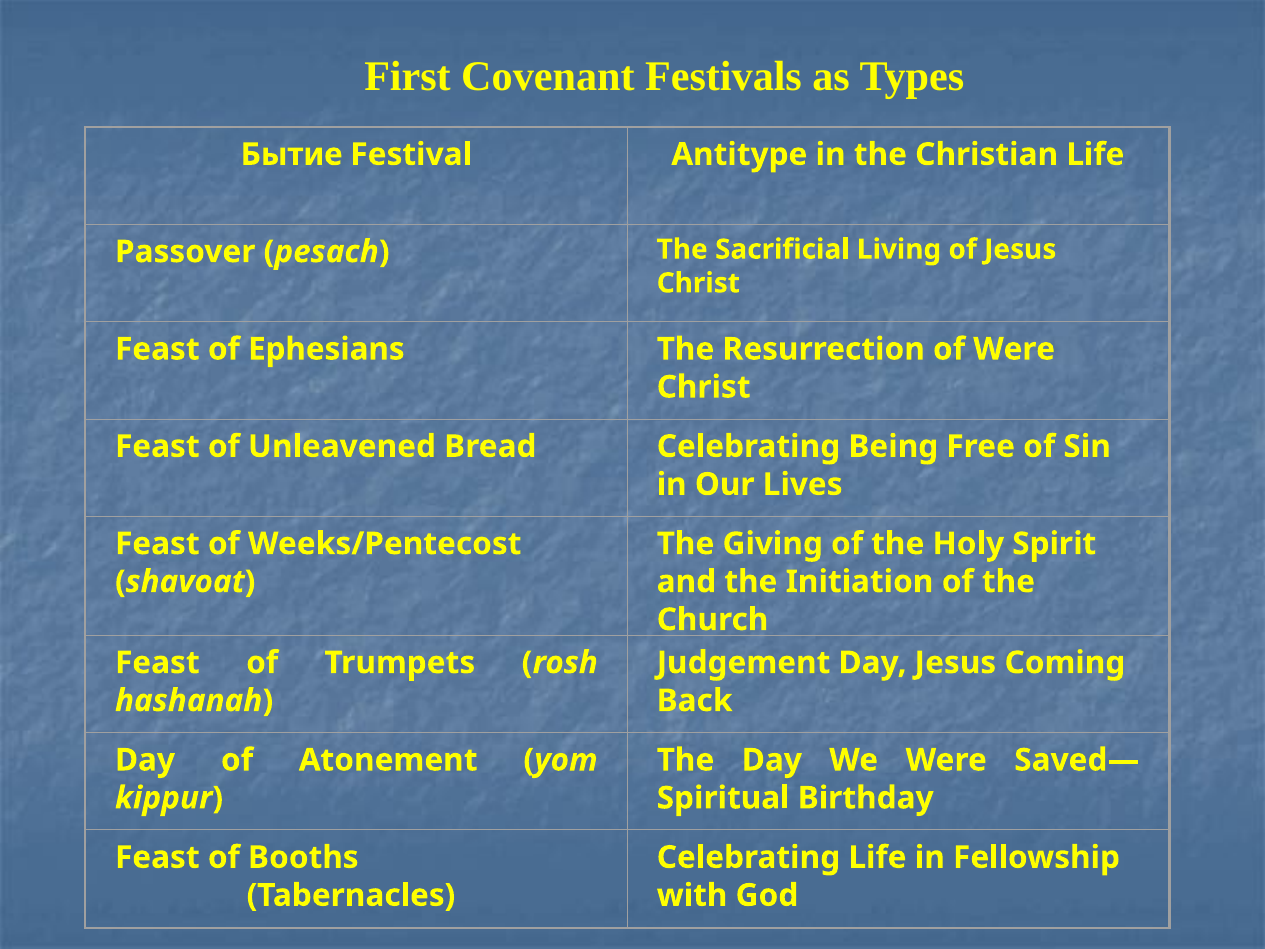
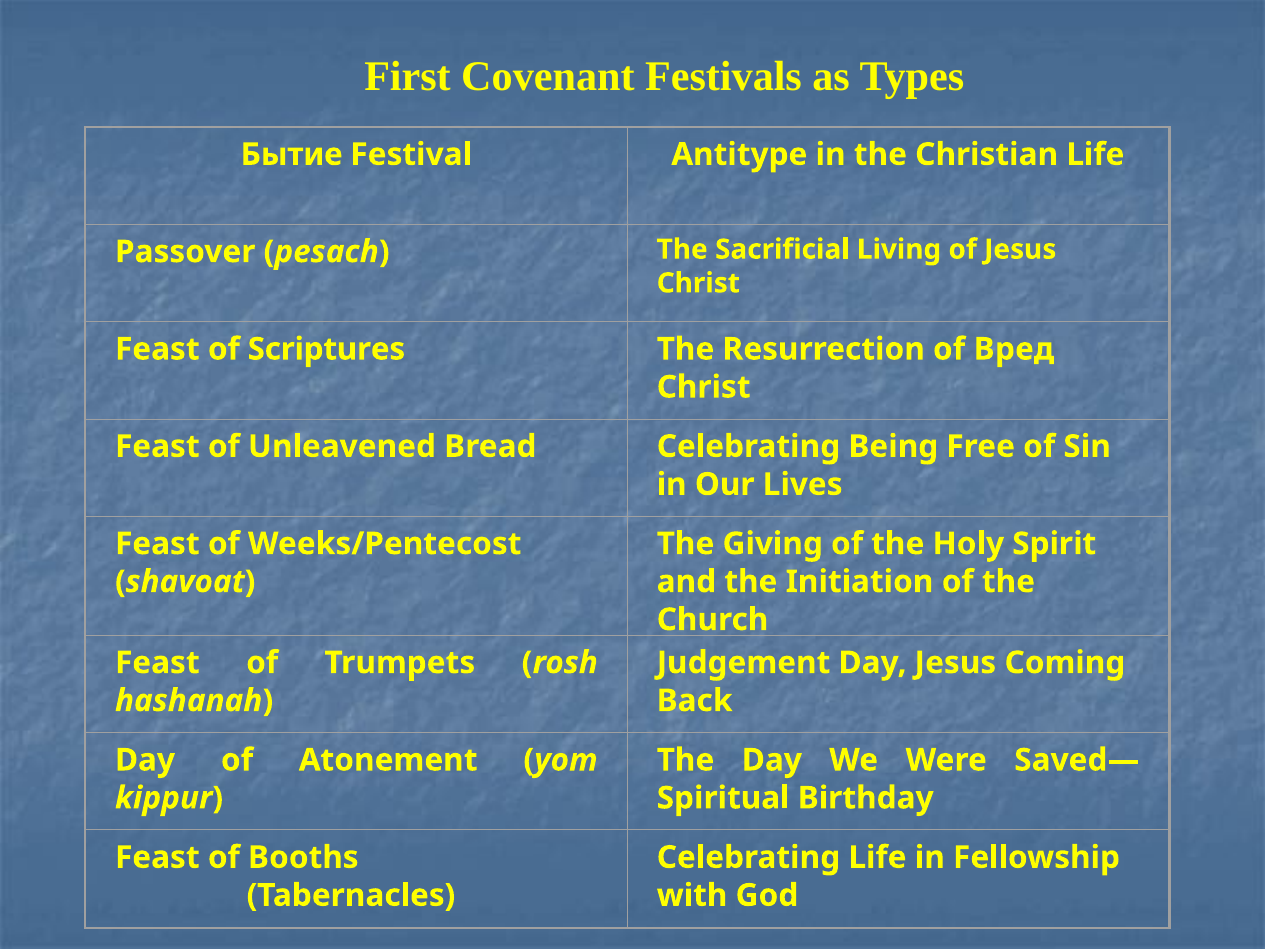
Ephesians: Ephesians -> Scriptures
of Were: Were -> Вред
